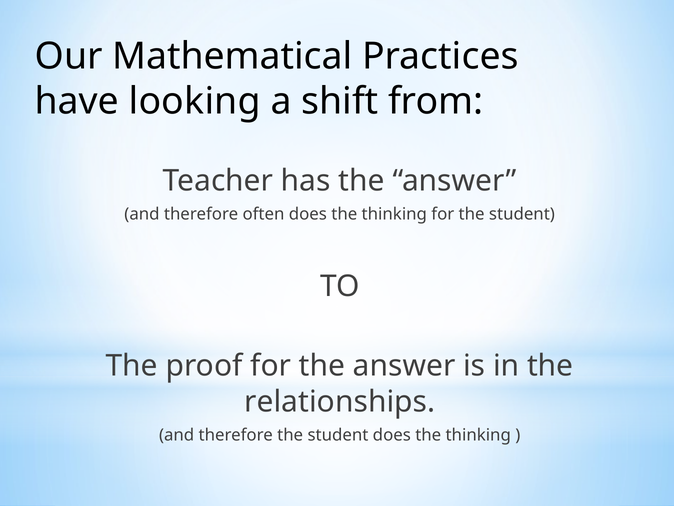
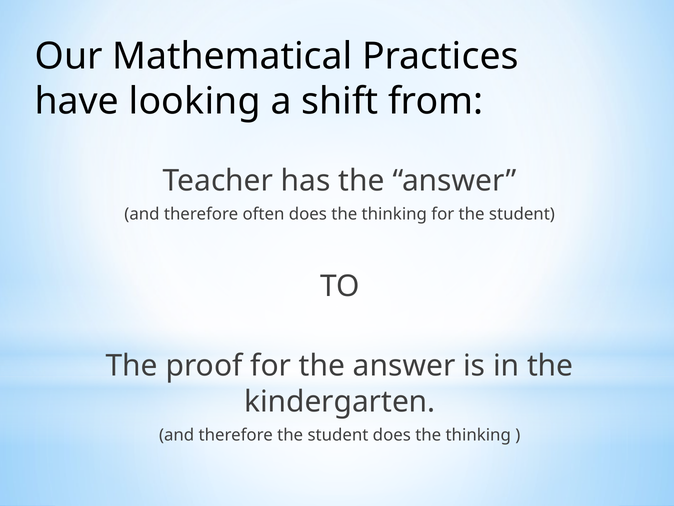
relationships: relationships -> kindergarten
